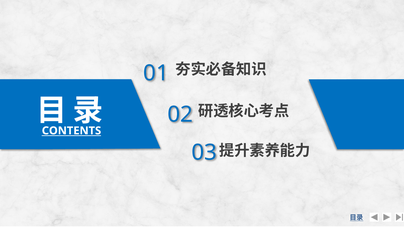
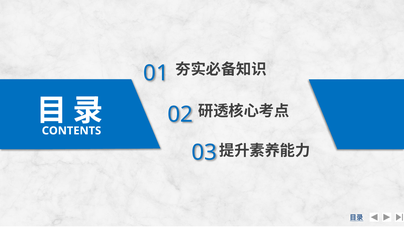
CONTENTS underline: present -> none
